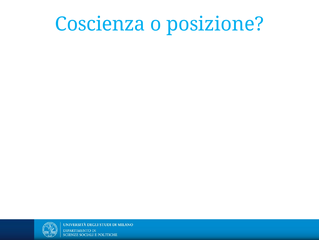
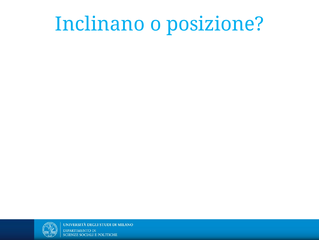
Coscienza: Coscienza -> Inclinano
